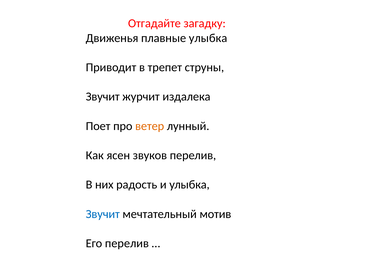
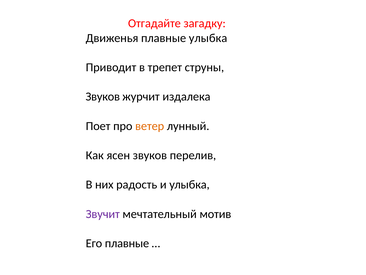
Звучит at (103, 96): Звучит -> Звуков
Звучит at (103, 214) colour: blue -> purple
Его перелив: перелив -> плавные
